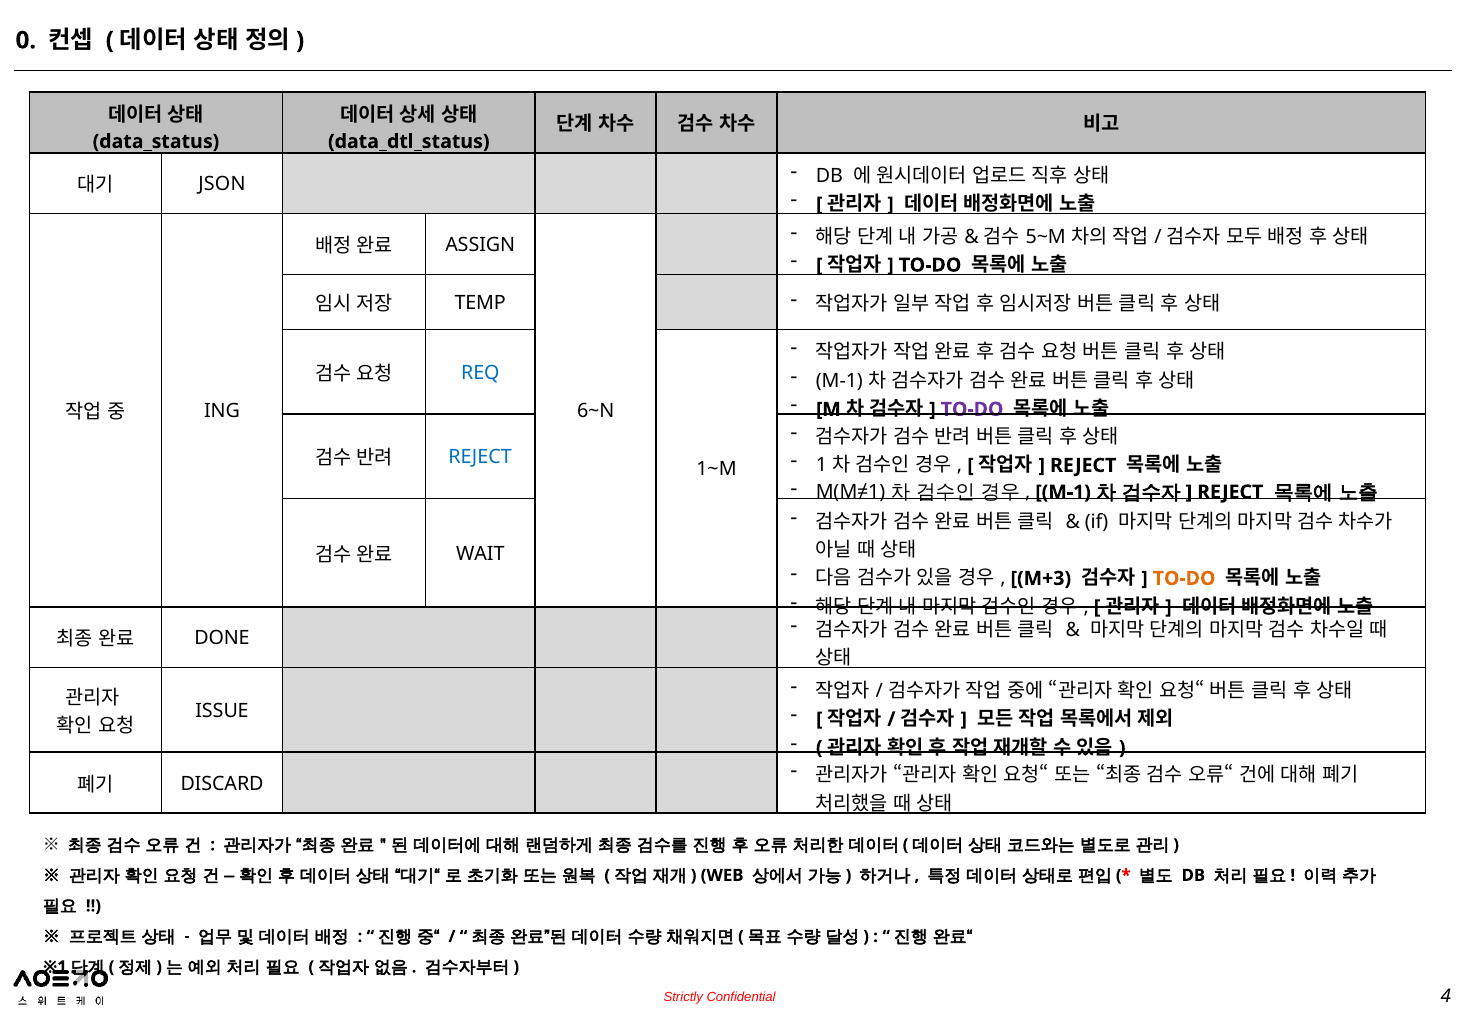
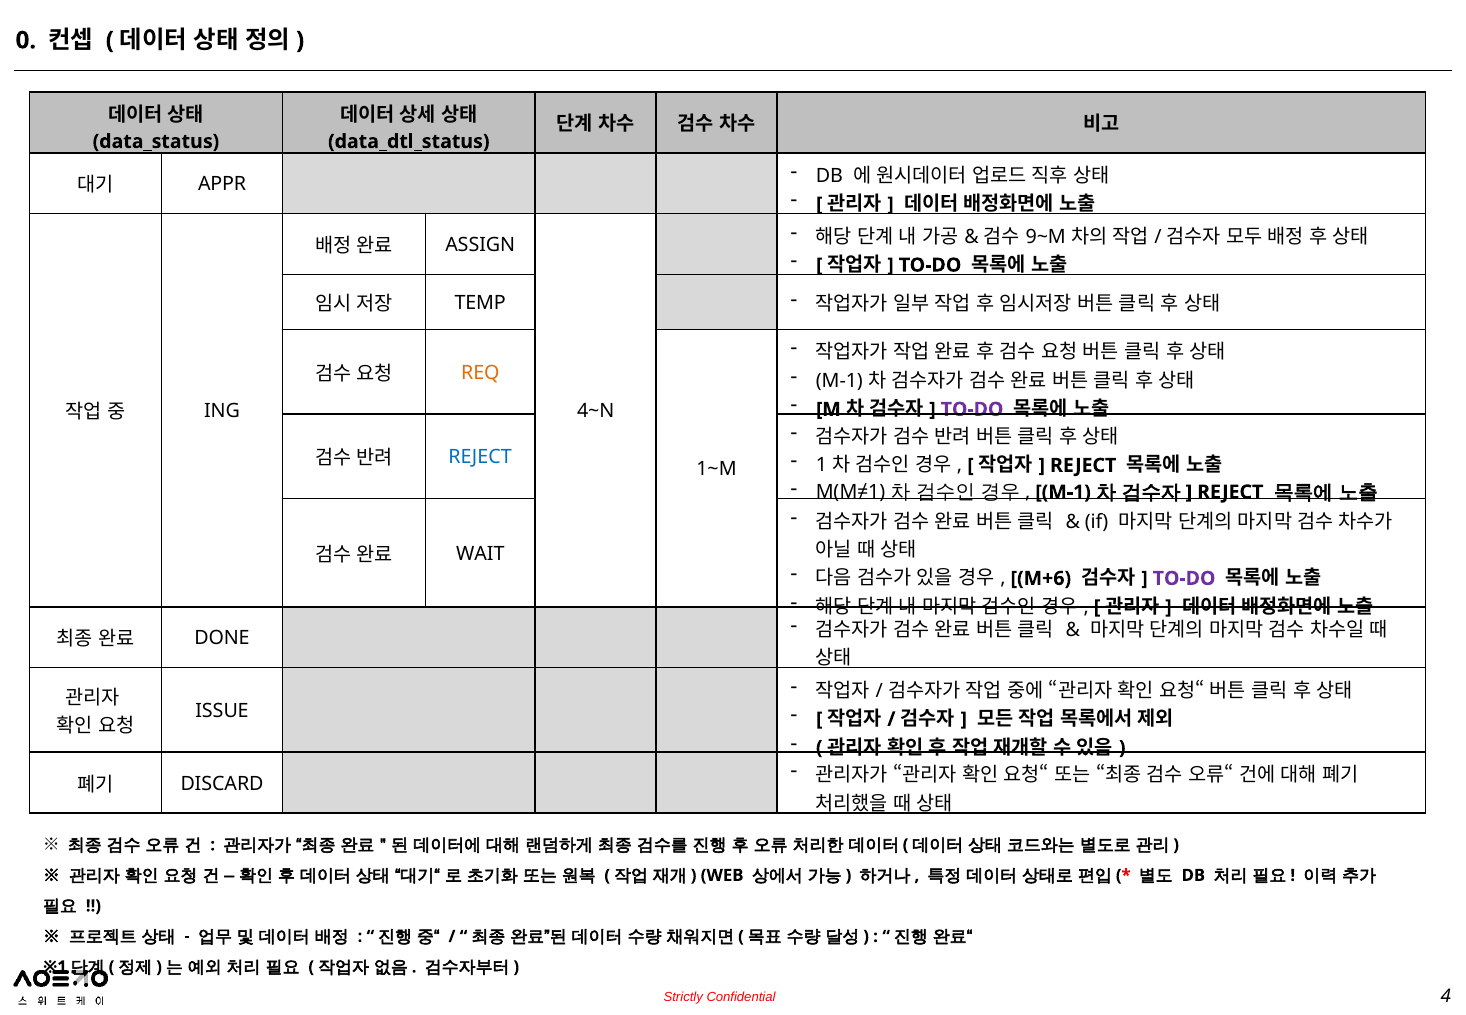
JSON: JSON -> APPR
5~M: 5~M -> 9~M
REQ colour: blue -> orange
6~N: 6~N -> 4~N
M+3: M+3 -> M+6
TO-DO at (1184, 578) colour: orange -> purple
